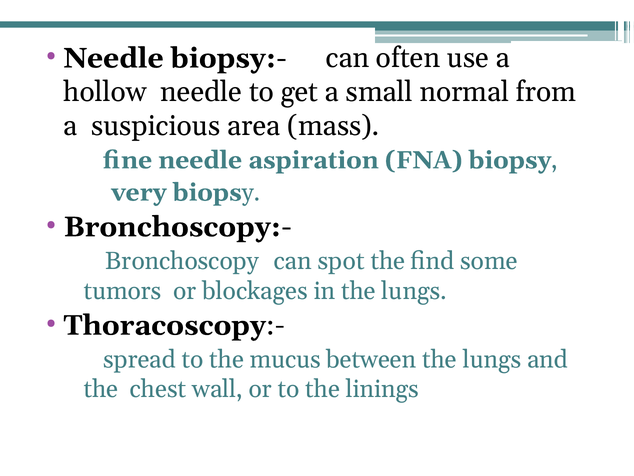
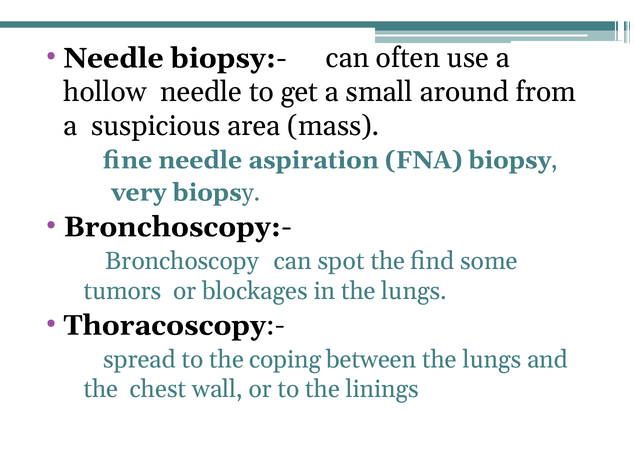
normal: normal -> around
mucus: mucus -> coping
